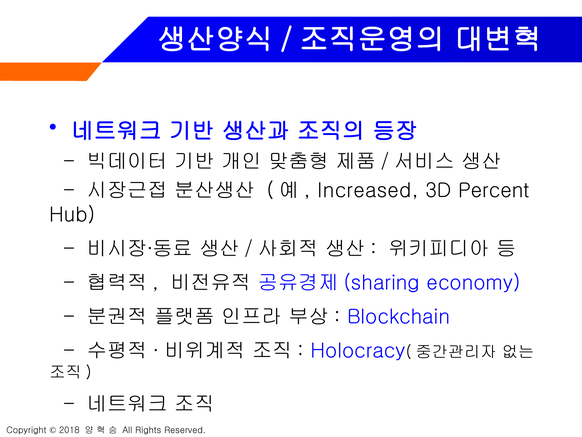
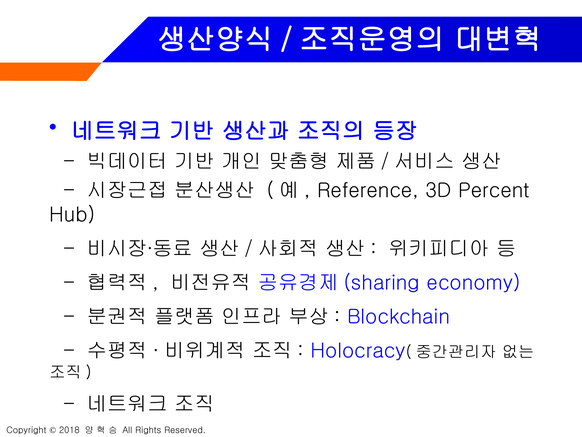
Increased: Increased -> Reference
